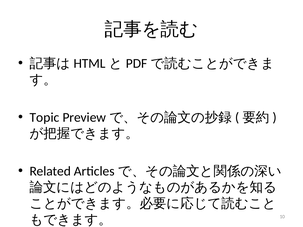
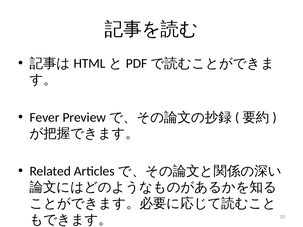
Topic: Topic -> Fever
